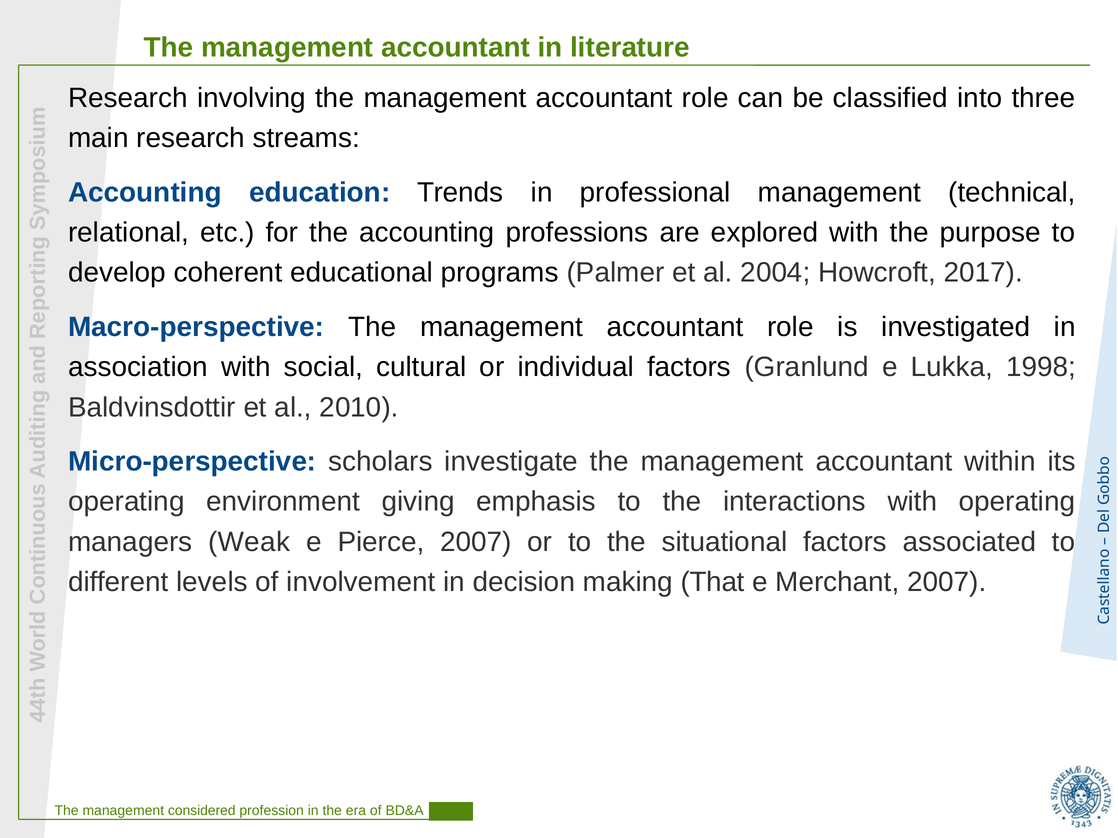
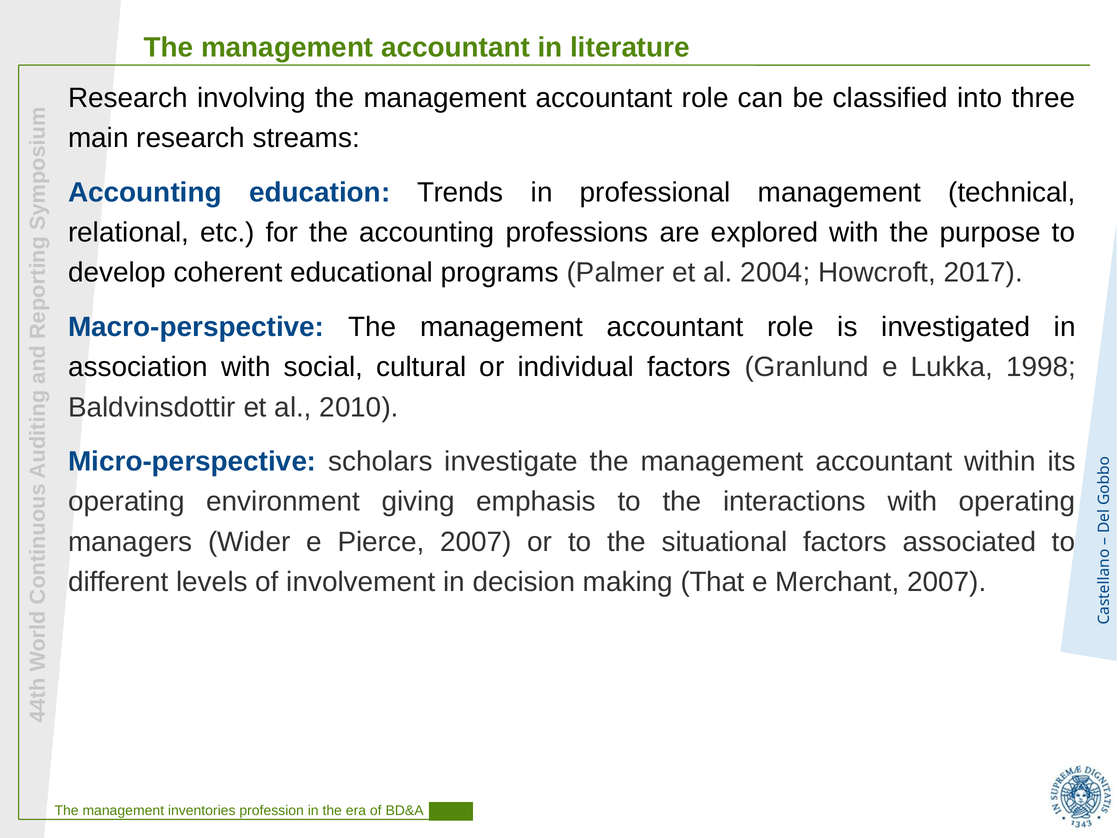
Weak: Weak -> Wider
considered: considered -> inventories
